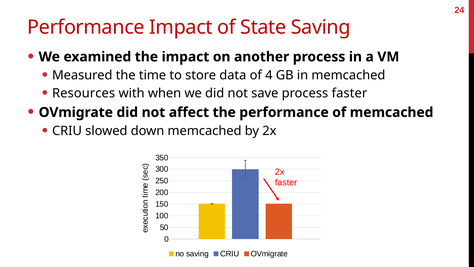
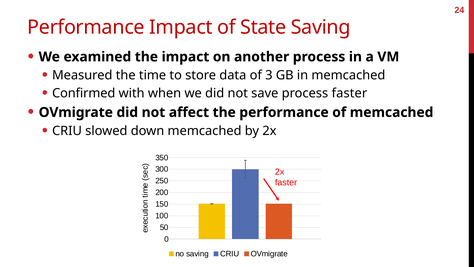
4: 4 -> 3
Resources: Resources -> Confirmed
